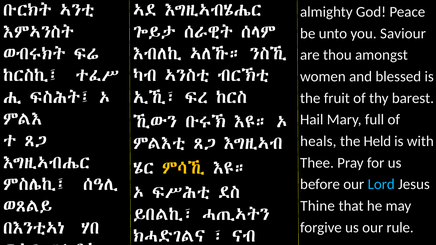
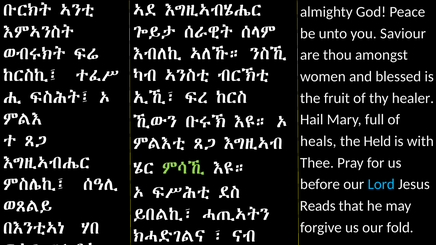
barest: barest -> healer
ምሳኺ colour: yellow -> light green
Thine: Thine -> Reads
rule: rule -> fold
